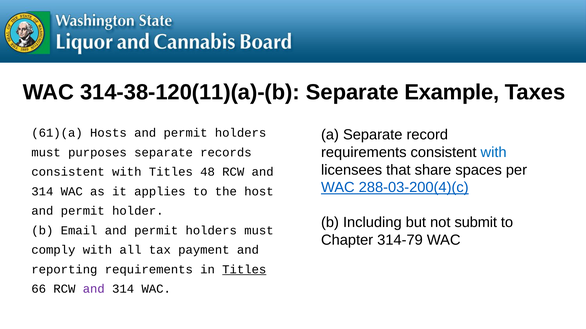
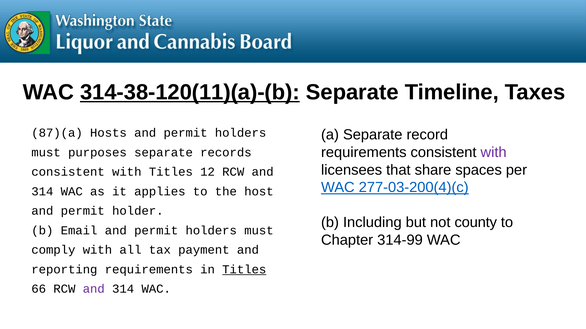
314-38-120(11)(a)-(b underline: none -> present
Example: Example -> Timeline
61)(a: 61)(a -> 87)(a
with at (494, 153) colour: blue -> purple
48: 48 -> 12
288-03-200(4)(c: 288-03-200(4)(c -> 277-03-200(4)(c
submit: submit -> county
314-79: 314-79 -> 314-99
